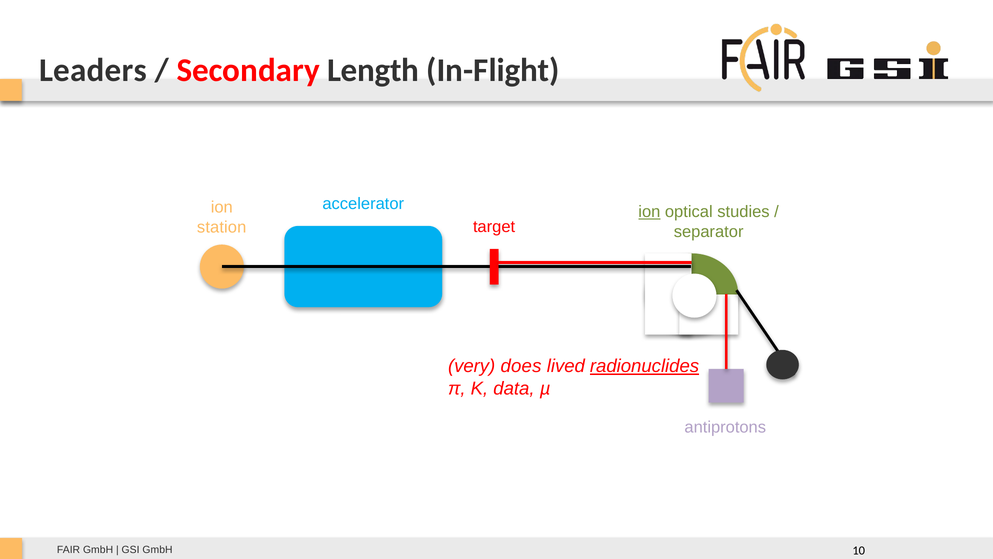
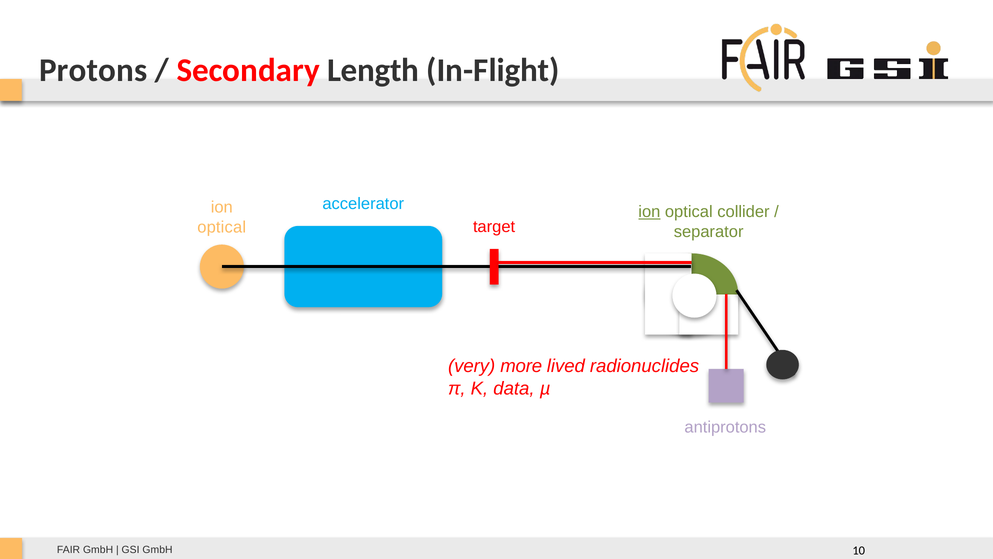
Leaders: Leaders -> Protons
studies: studies -> collider
station at (222, 227): station -> optical
does: does -> more
radionuclides underline: present -> none
